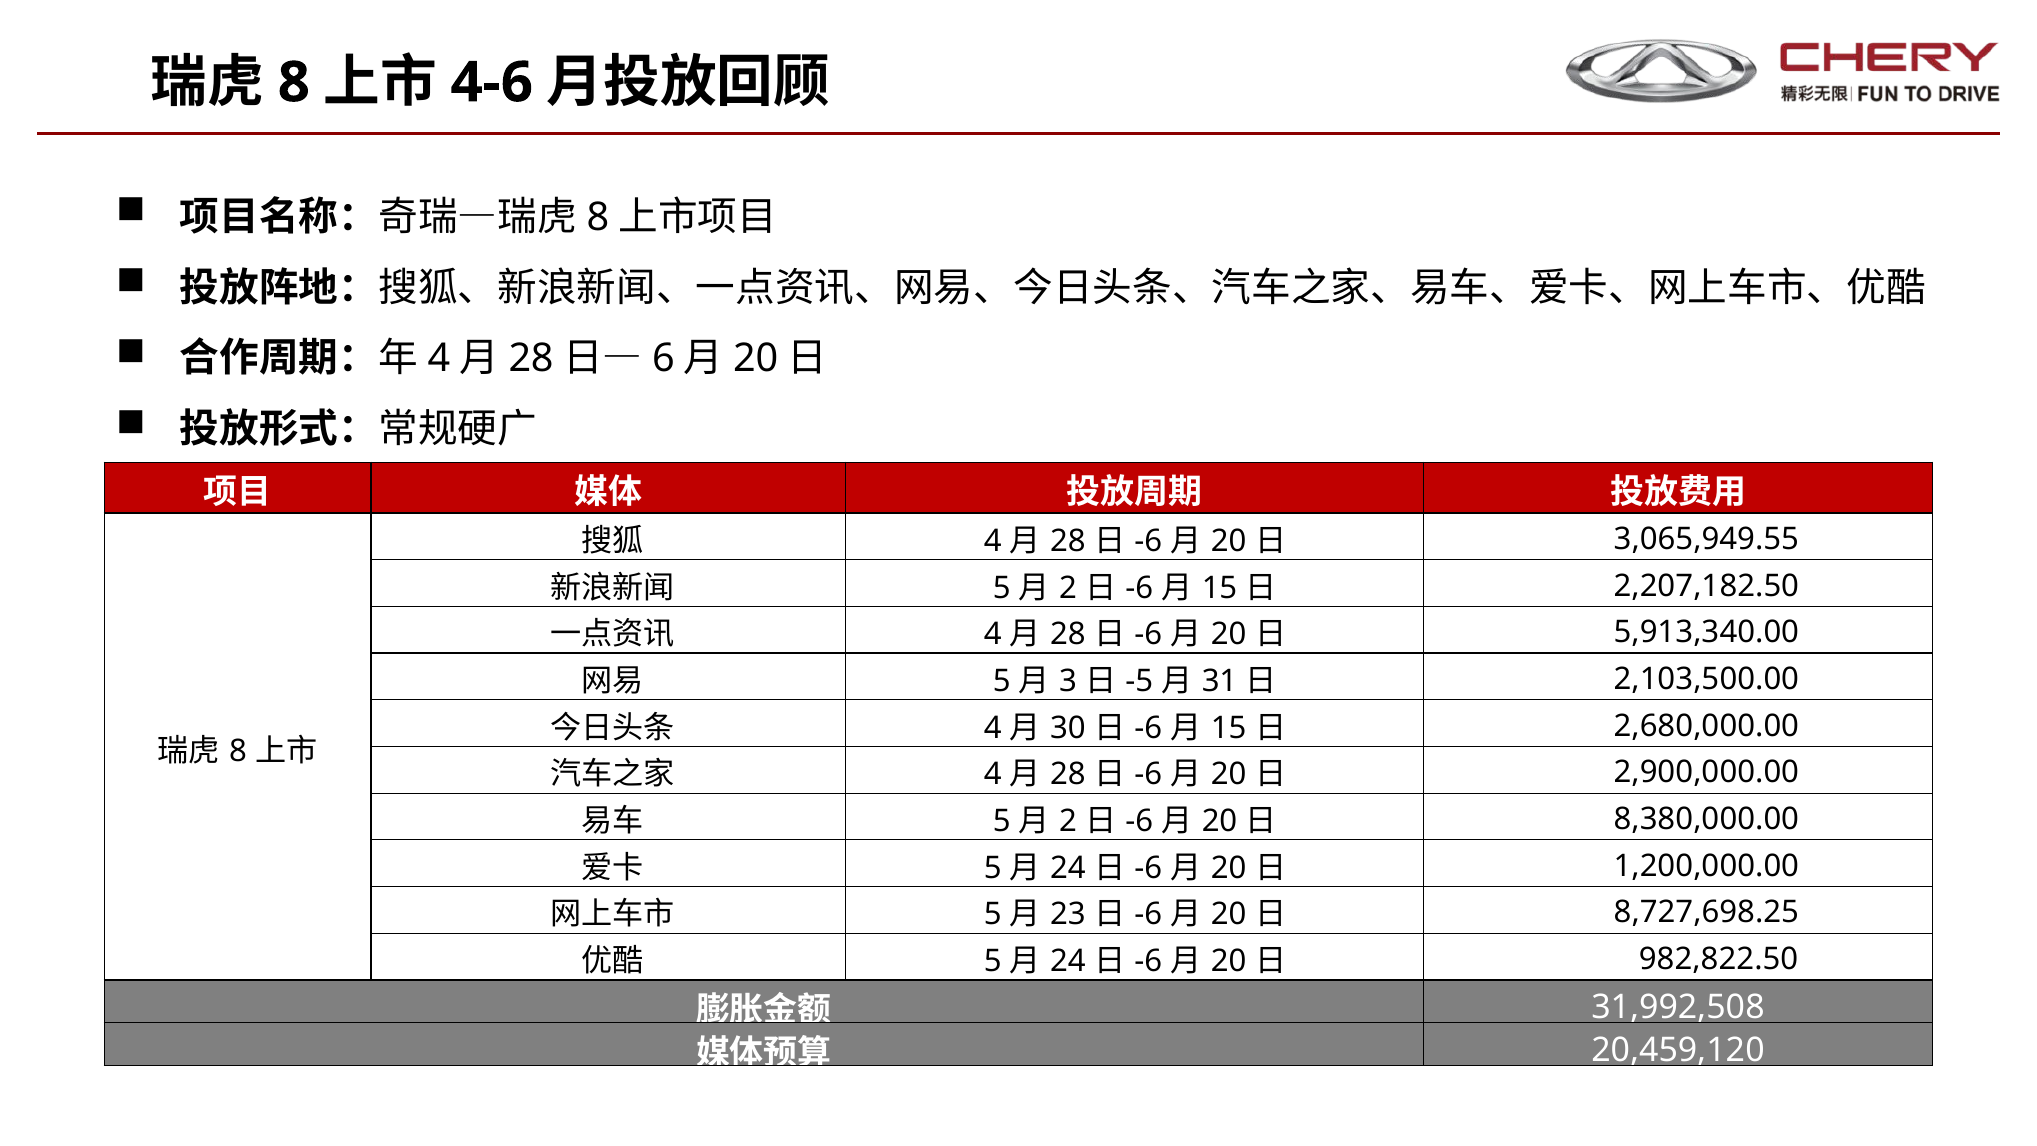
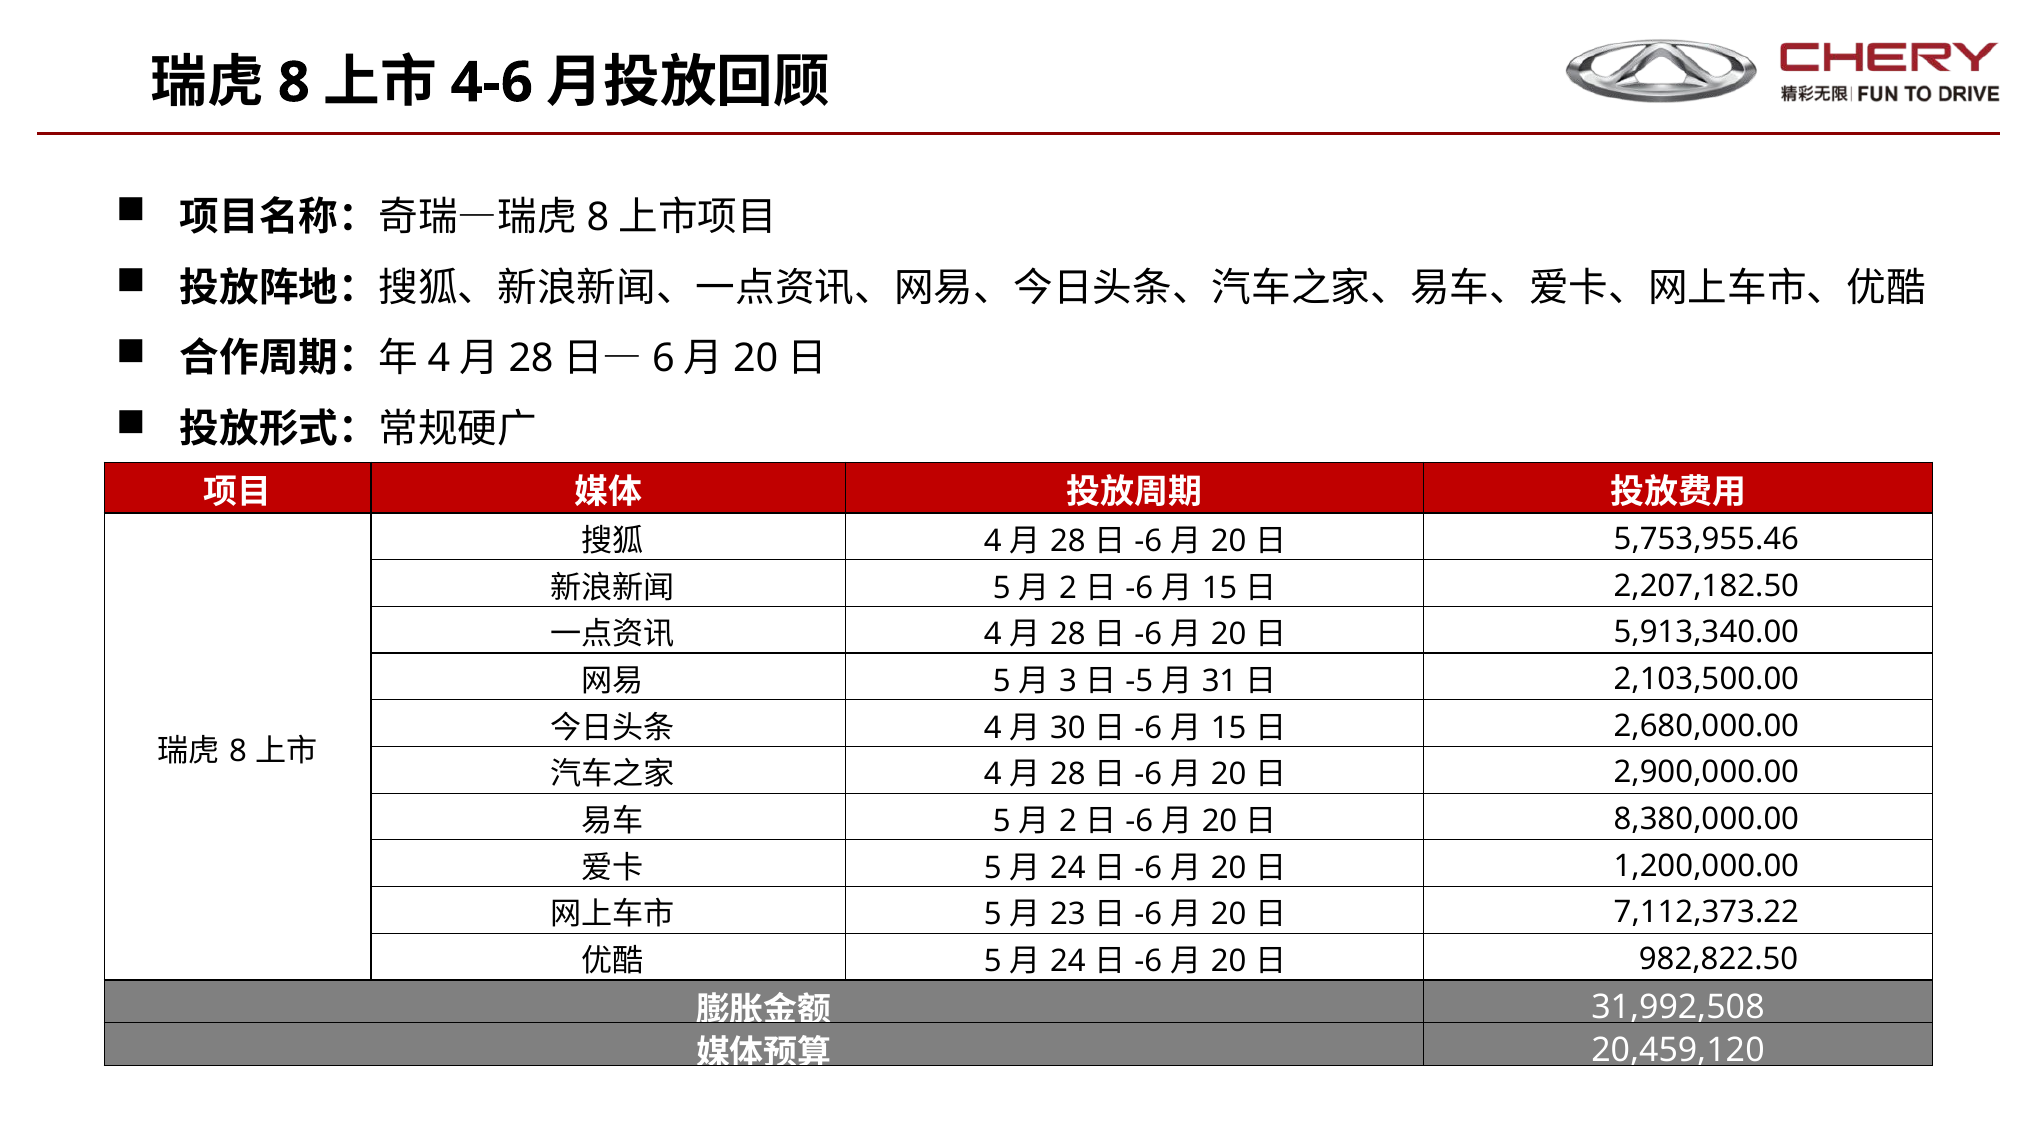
3,065,949.55: 3,065,949.55 -> 5,753,955.46
8,727,698.25: 8,727,698.25 -> 7,112,373.22
